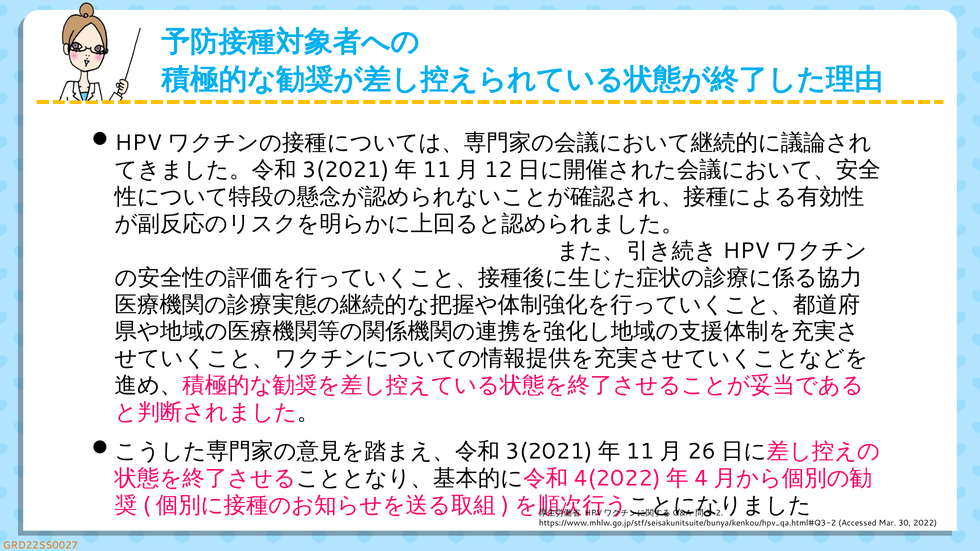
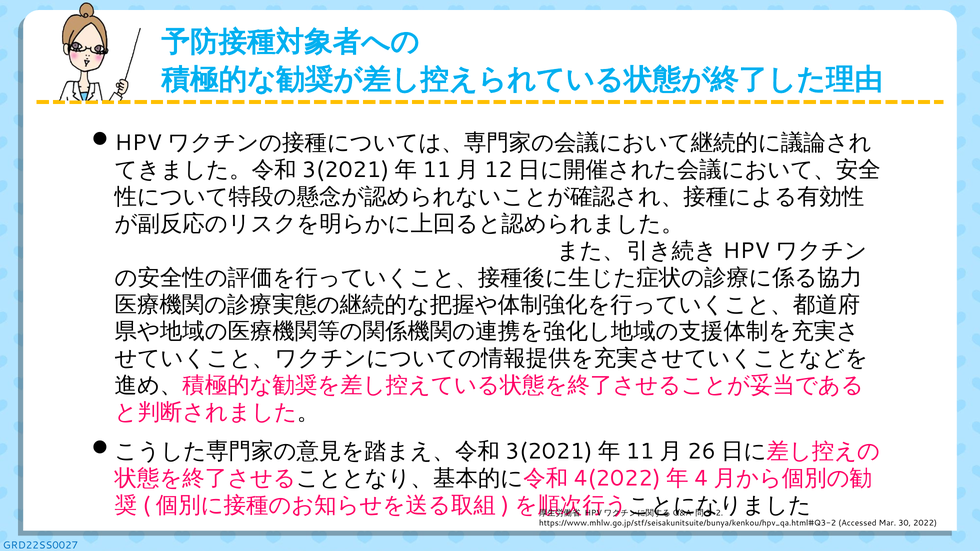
GRD22SS0027 colour: orange -> blue
